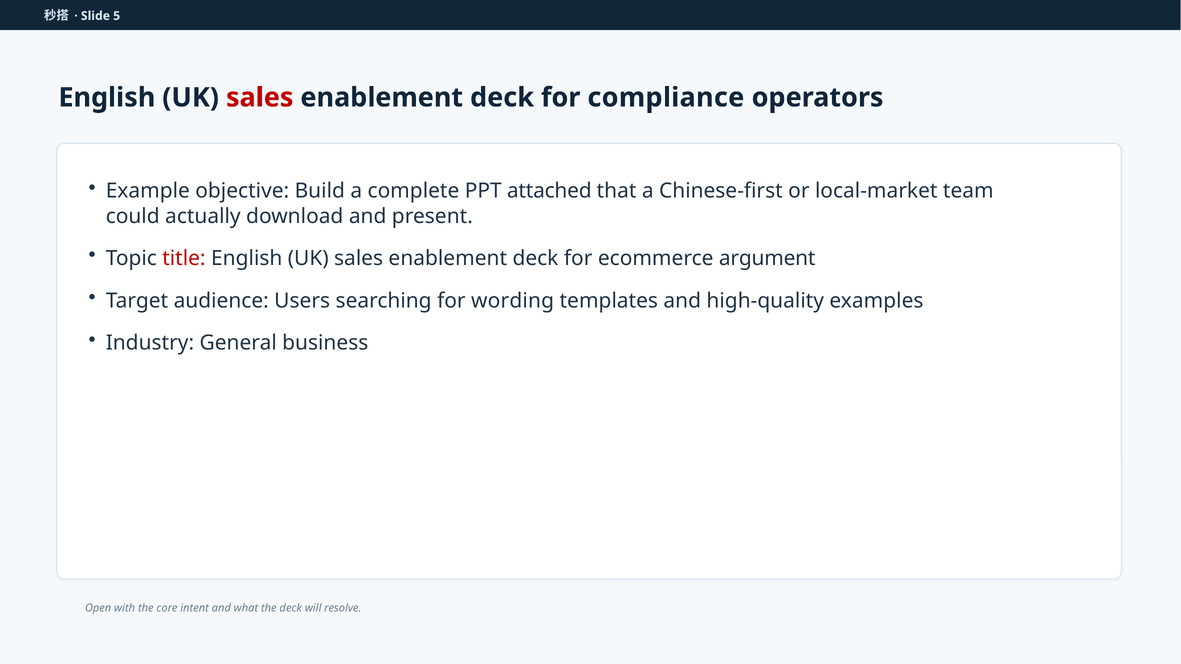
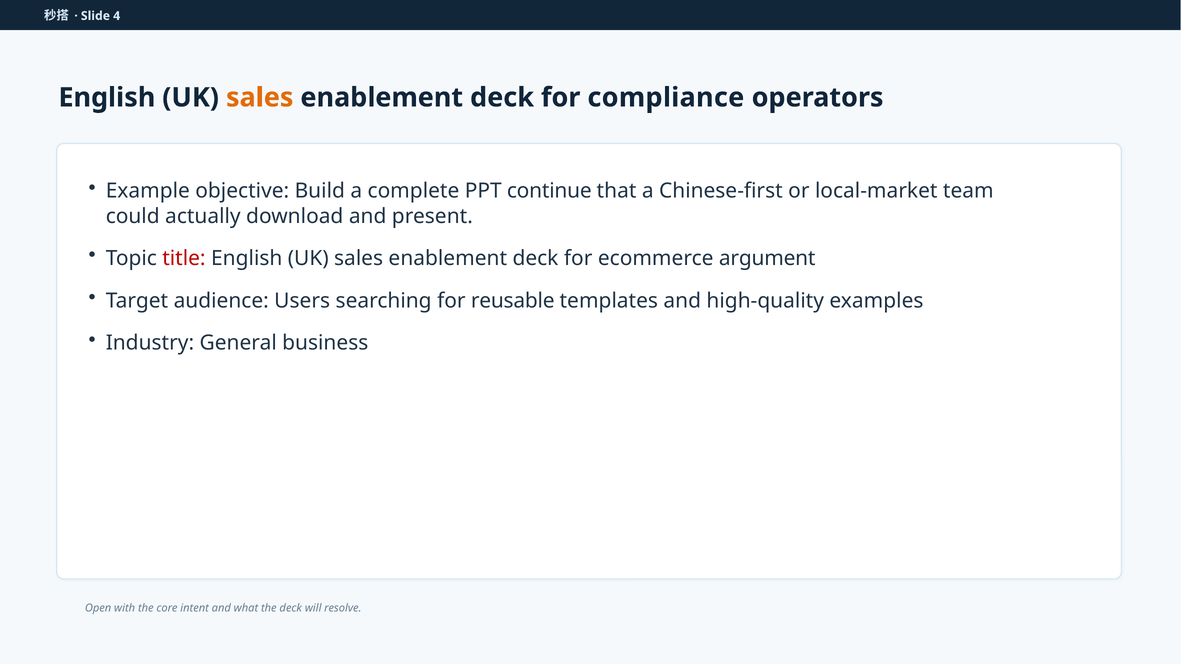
5: 5 -> 4
sales at (260, 98) colour: red -> orange
attached: attached -> continue
wording: wording -> reusable
